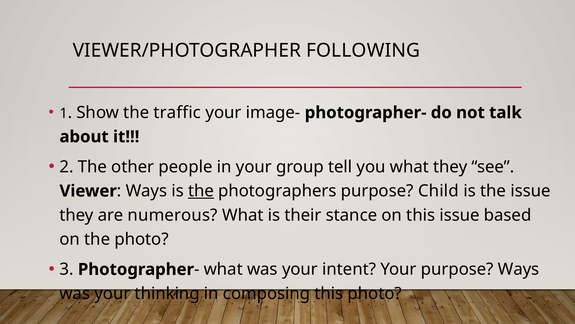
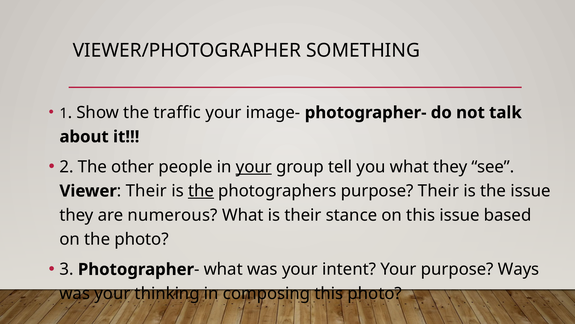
FOLLOWING: FOLLOWING -> SOMETHING
your at (254, 167) underline: none -> present
Ways at (146, 191): Ways -> Their
purpose Child: Child -> Their
